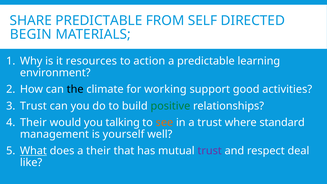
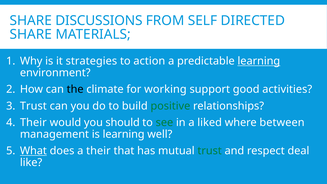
SHARE PREDICTABLE: PREDICTABLE -> DISCUSSIONS
BEGIN at (31, 34): BEGIN -> SHARE
resources: resources -> strategies
learning at (259, 61) underline: none -> present
talking: talking -> should
see colour: orange -> green
a trust: trust -> liked
standard: standard -> between
is yourself: yourself -> learning
trust at (210, 151) colour: purple -> green
